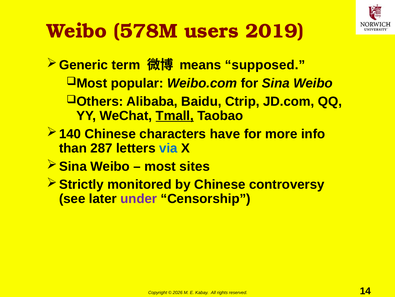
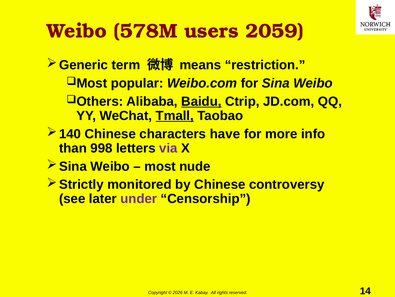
2019: 2019 -> 2059
supposed: supposed -> restriction
Baidu underline: none -> present
287: 287 -> 998
via colour: blue -> purple
sites: sites -> nude
